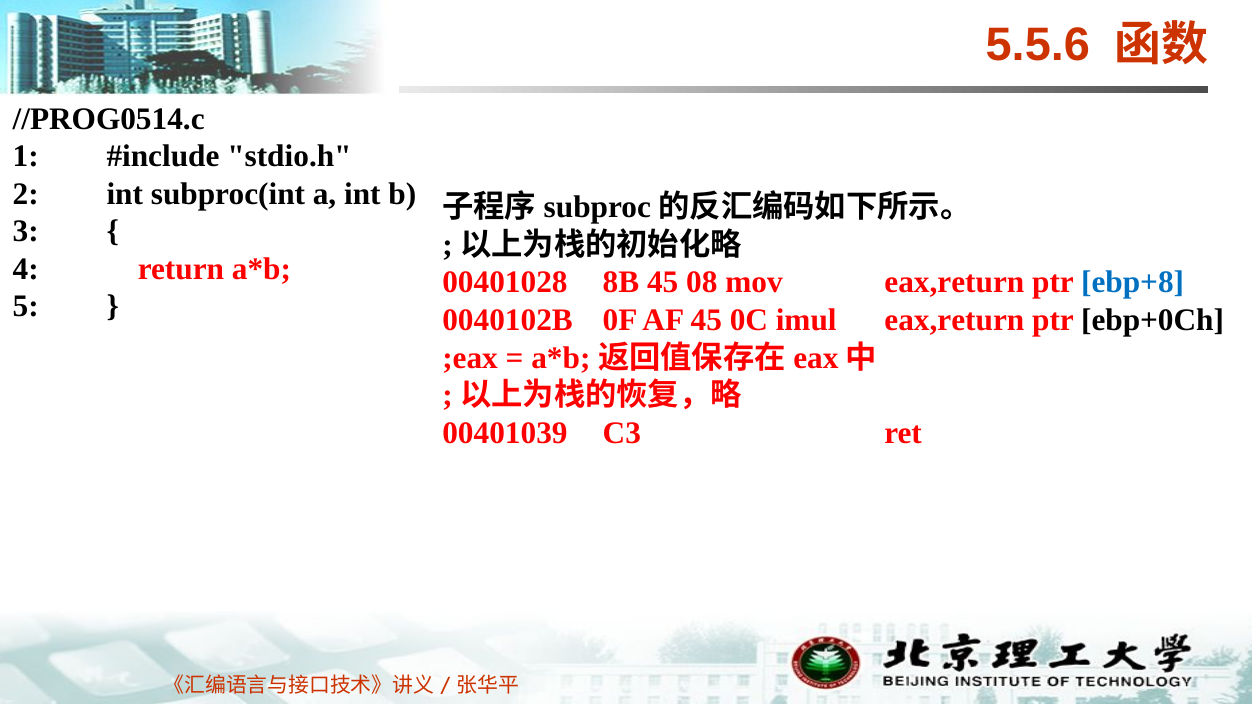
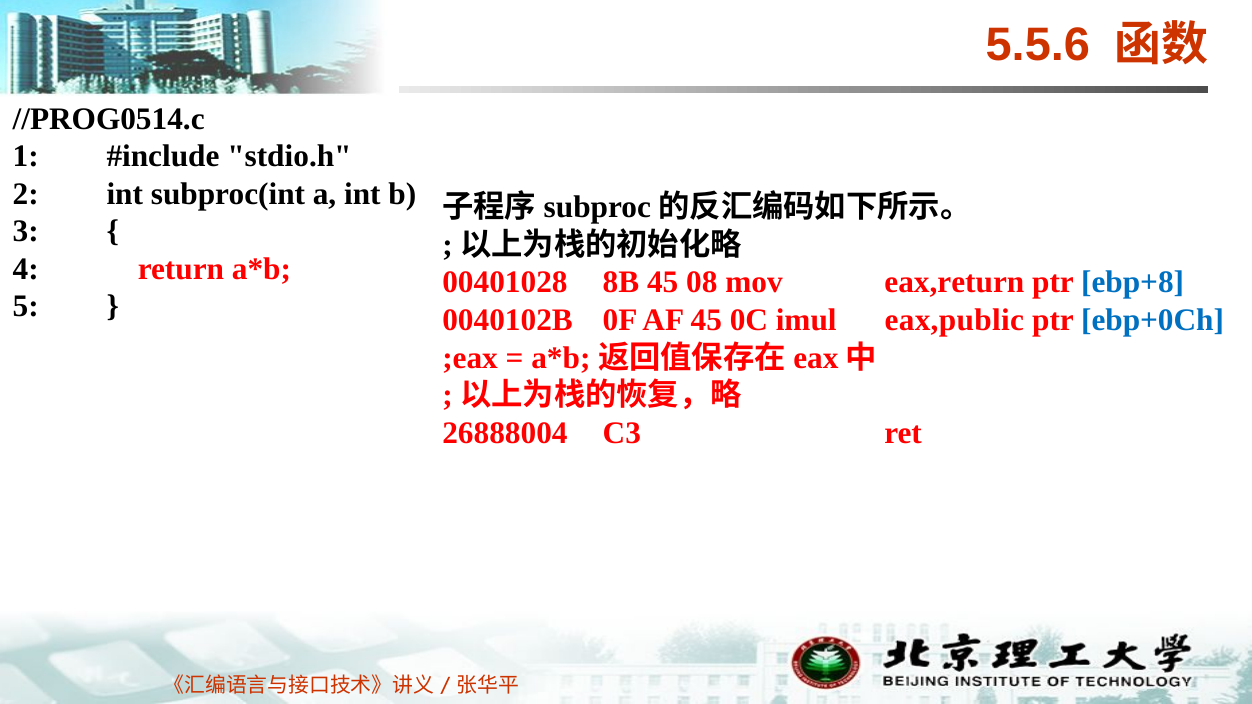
imul eax,return: eax,return -> eax,public
ebp+0Ch colour: black -> blue
00401039: 00401039 -> 26888004
